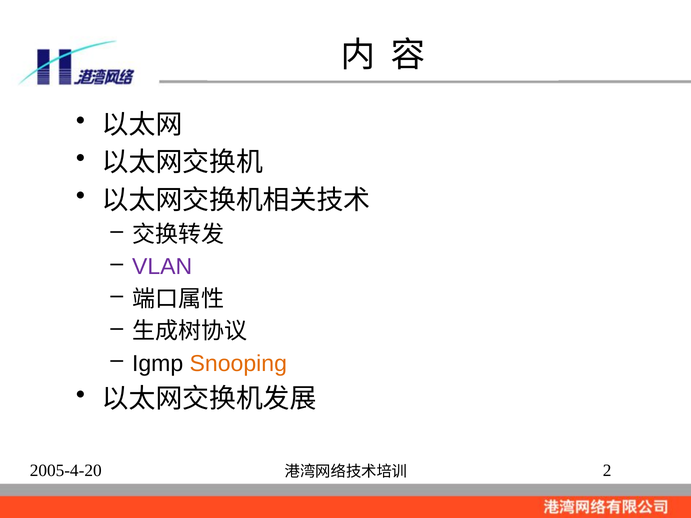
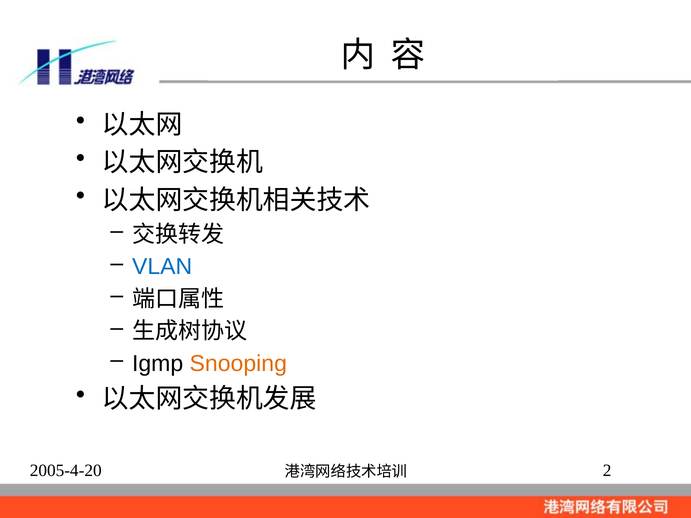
VLAN colour: purple -> blue
